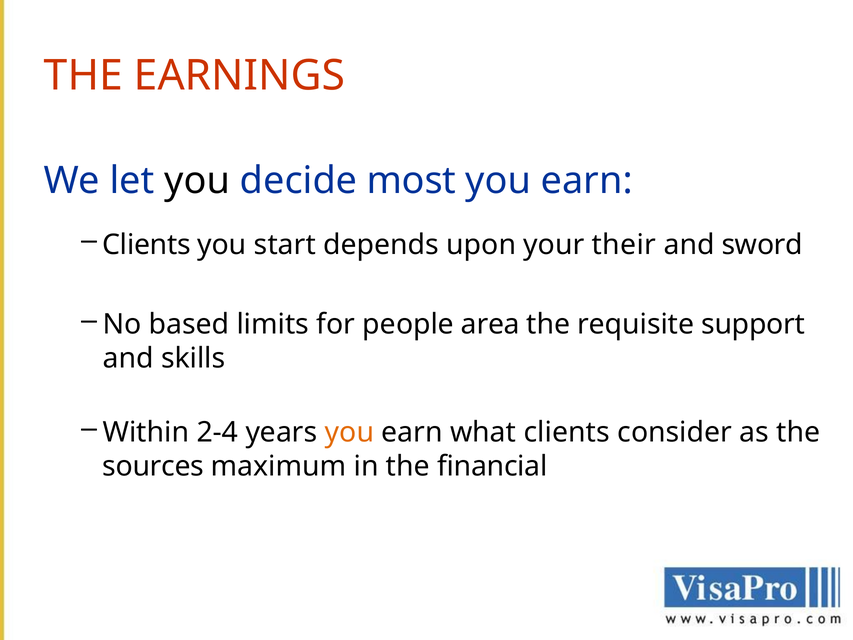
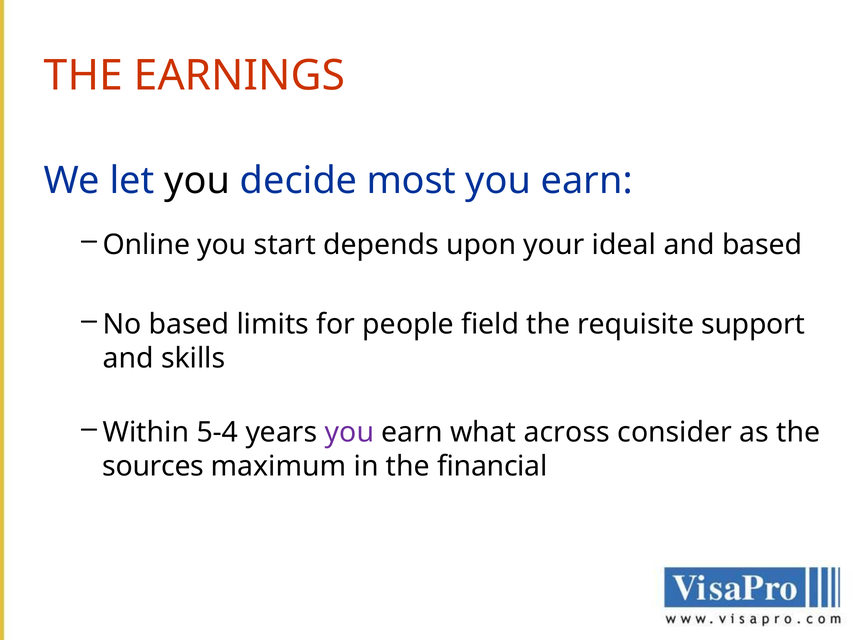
Clients at (146, 245): Clients -> Online
their: their -> ideal
and sword: sword -> based
area: area -> field
2-4: 2-4 -> 5-4
you at (349, 432) colour: orange -> purple
what clients: clients -> across
